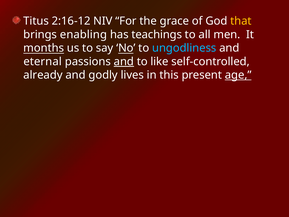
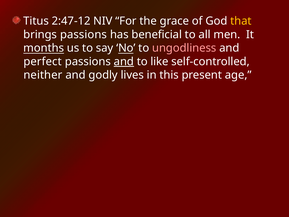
2:16-12: 2:16-12 -> 2:47-12
brings enabling: enabling -> passions
teachings: teachings -> beneficial
ungodliness colour: light blue -> pink
eternal: eternal -> perfect
already: already -> neither
age underline: present -> none
